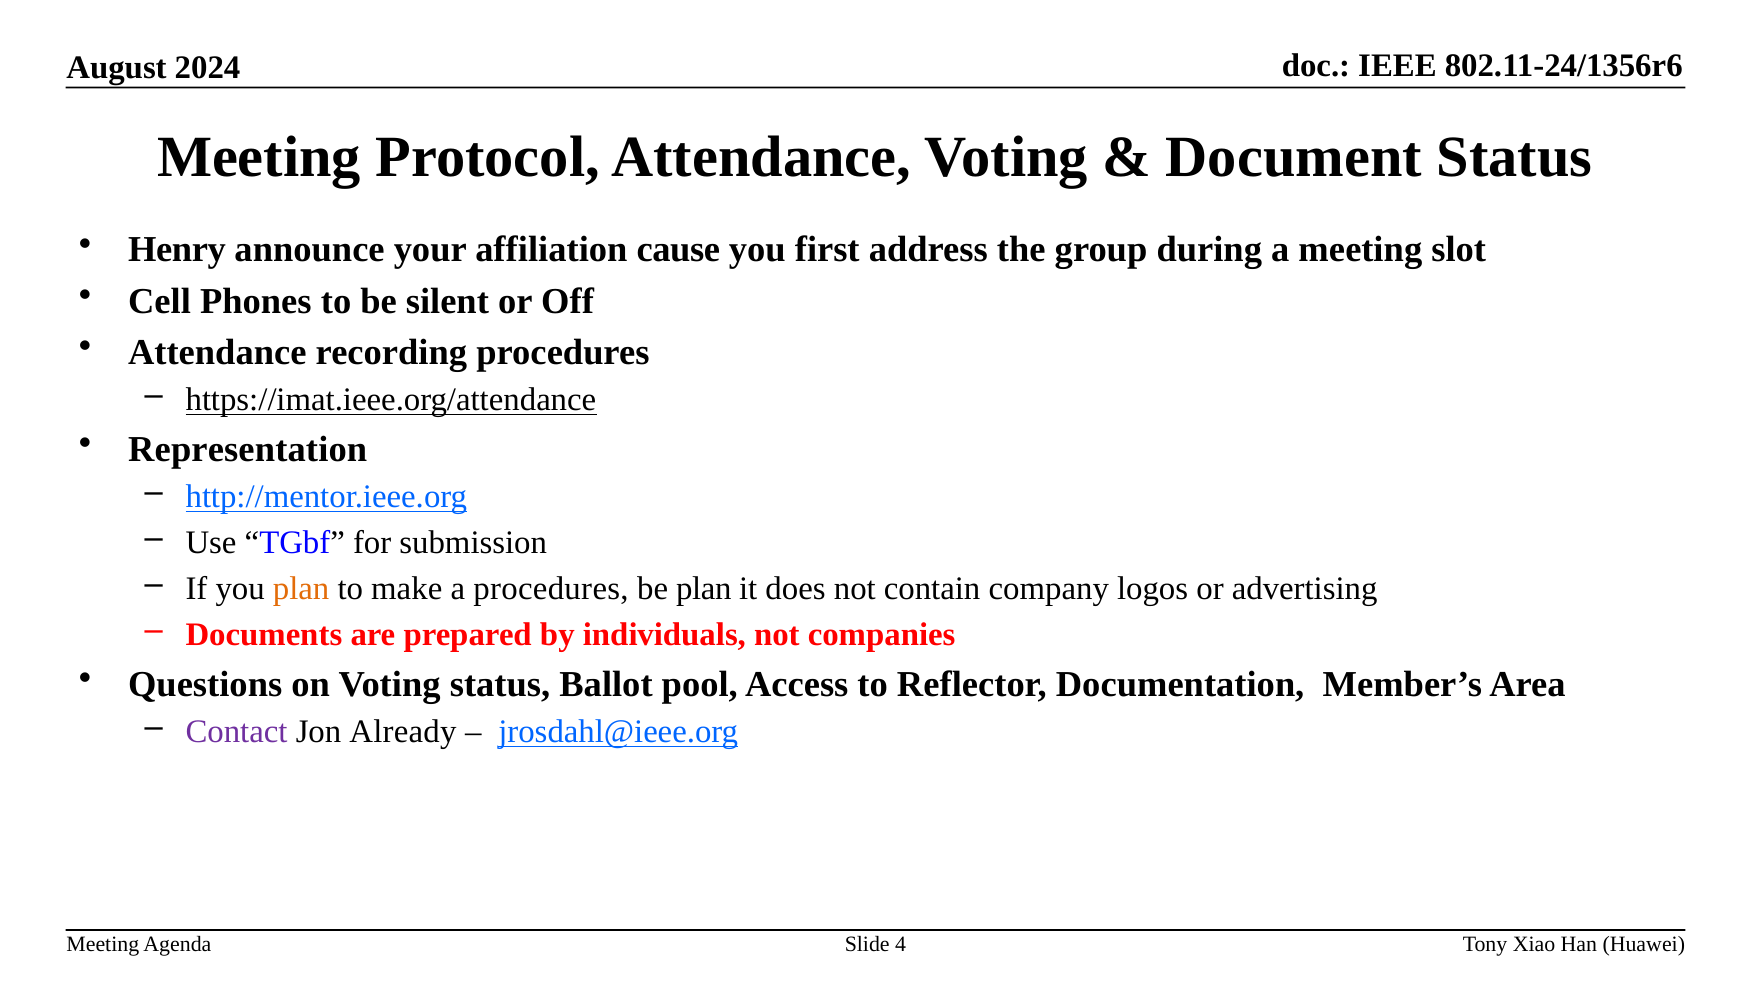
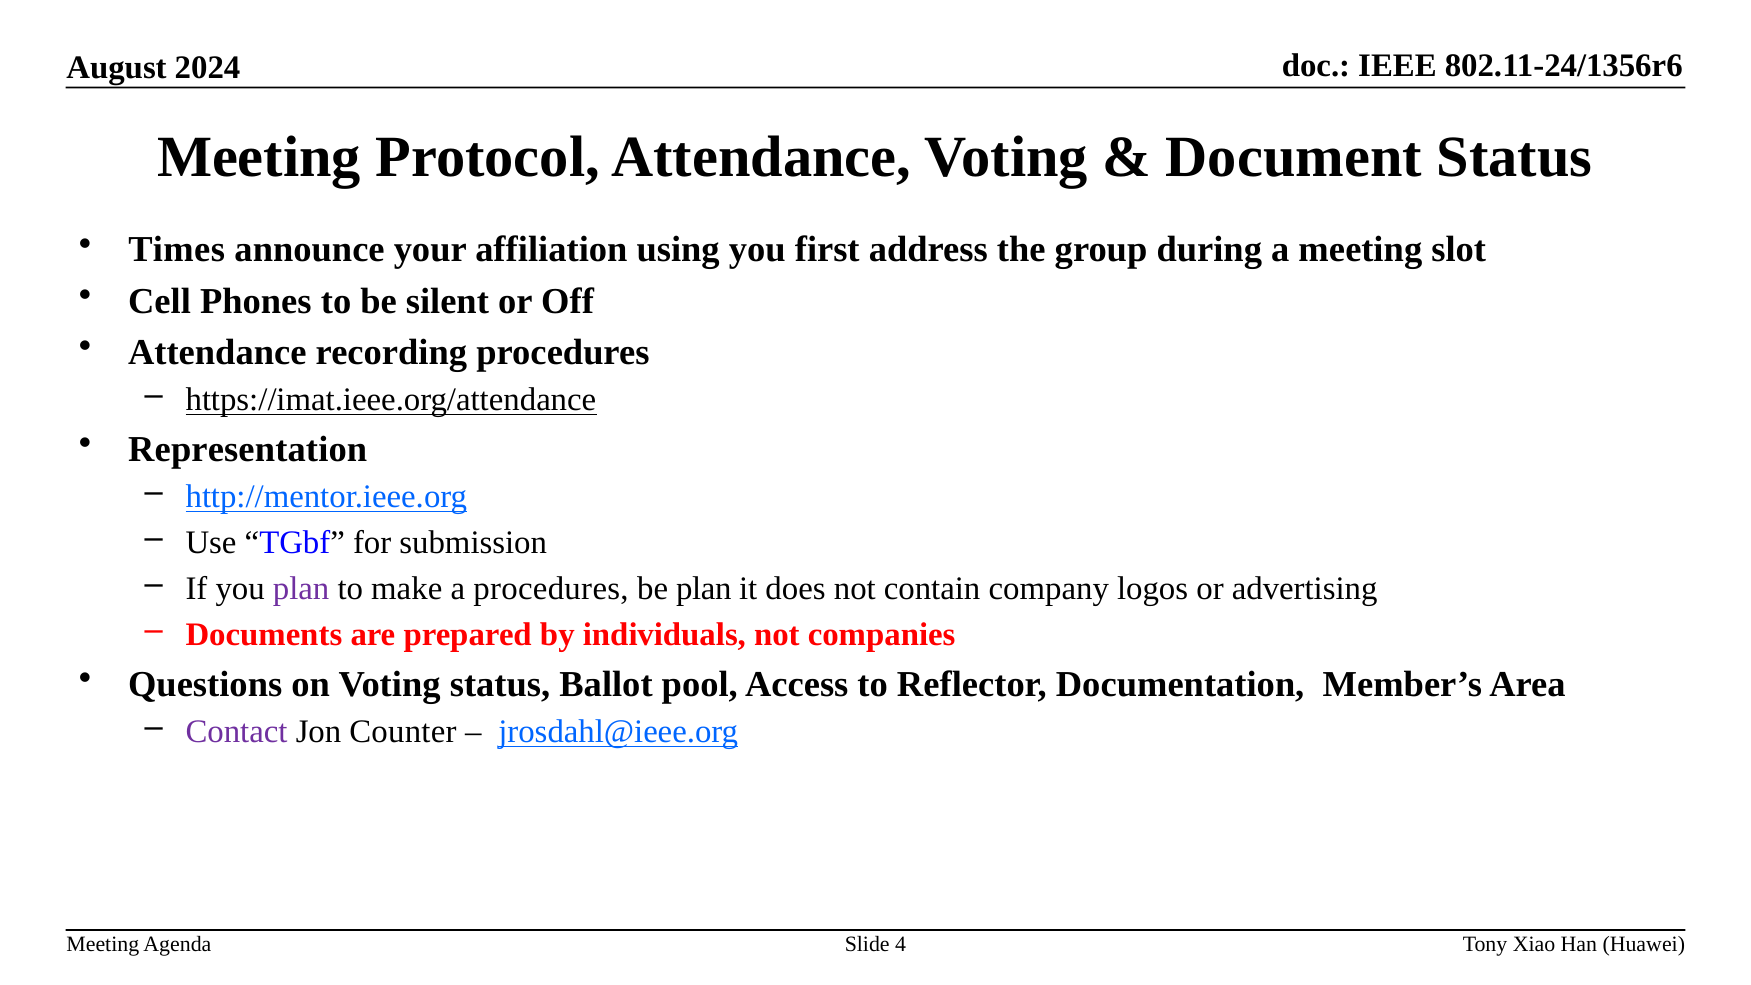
Henry: Henry -> Times
cause: cause -> using
plan at (301, 589) colour: orange -> purple
Already: Already -> Counter
